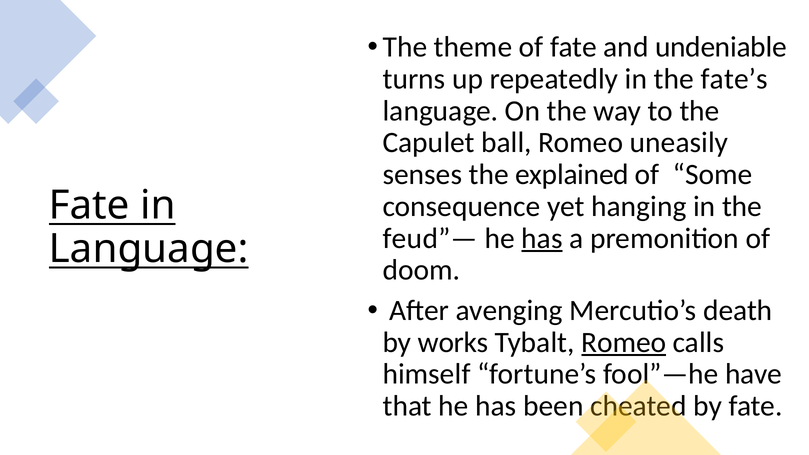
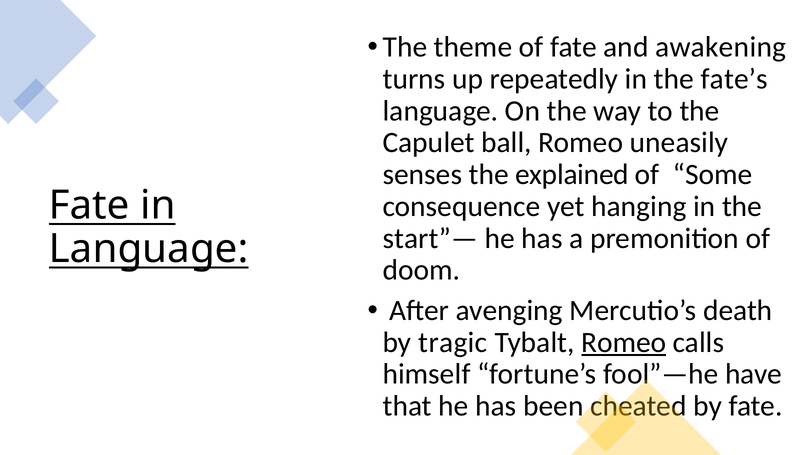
undeniable: undeniable -> awakening
feud”—: feud”— -> start”—
has at (542, 238) underline: present -> none
works: works -> tragic
